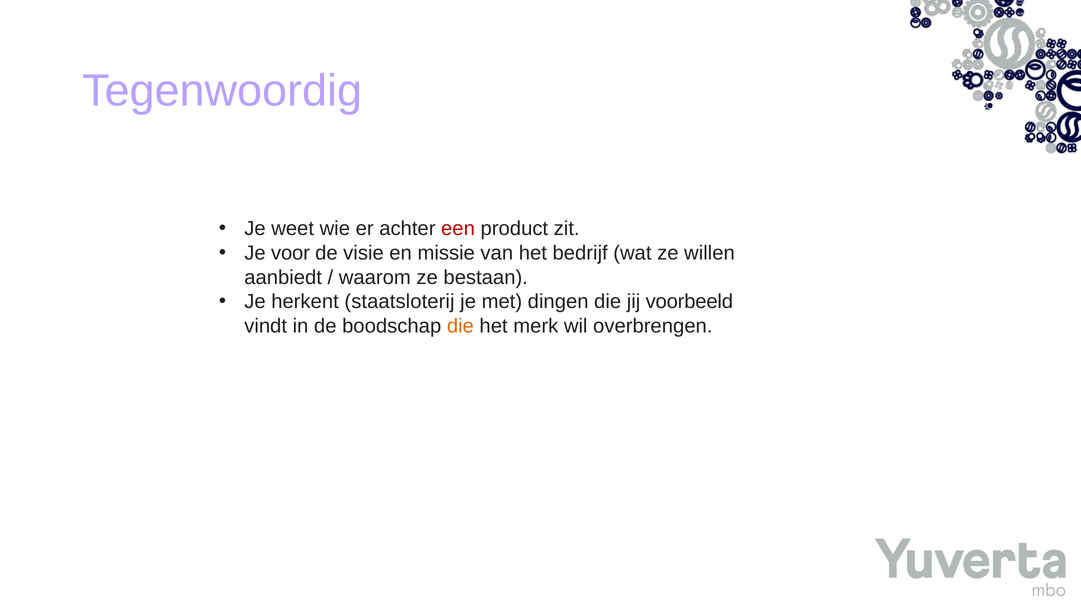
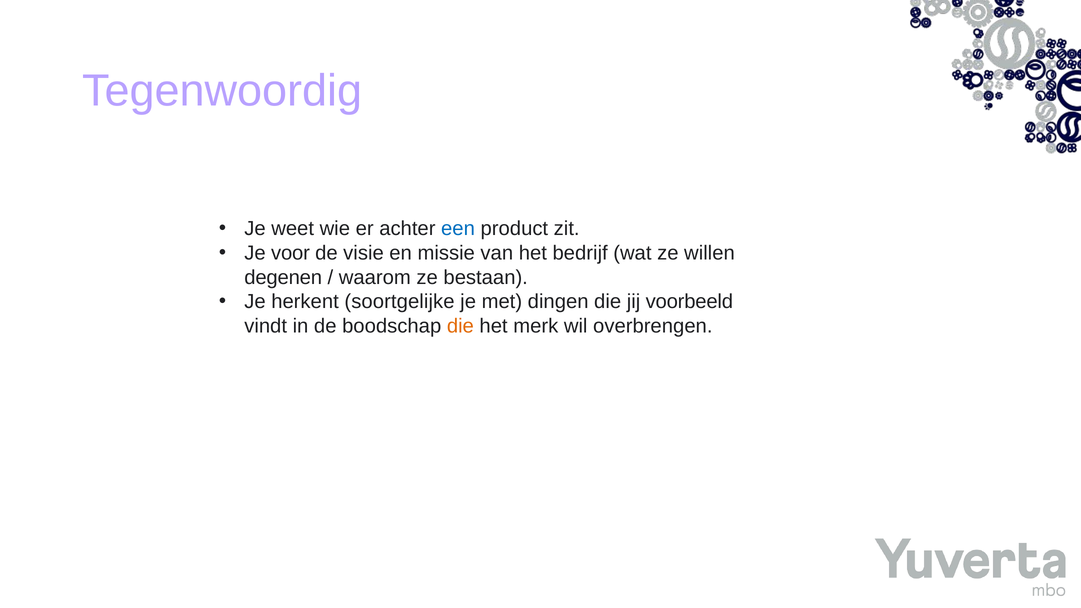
een colour: red -> blue
aanbiedt: aanbiedt -> degenen
staatsloterij: staatsloterij -> soortgelijke
